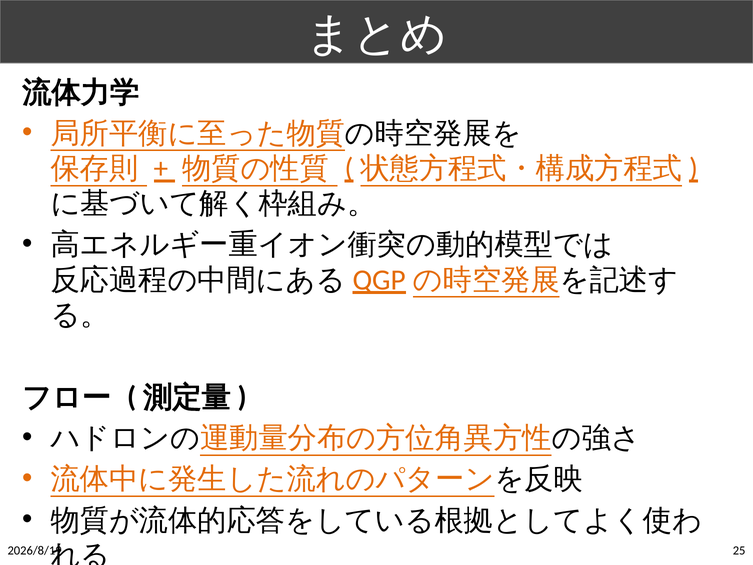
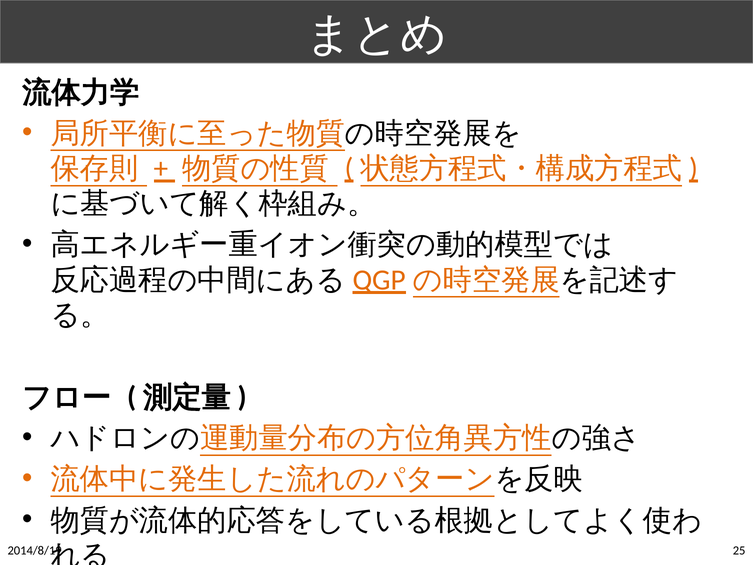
2026/8/19: 2026/8/19 -> 2014/8/19
